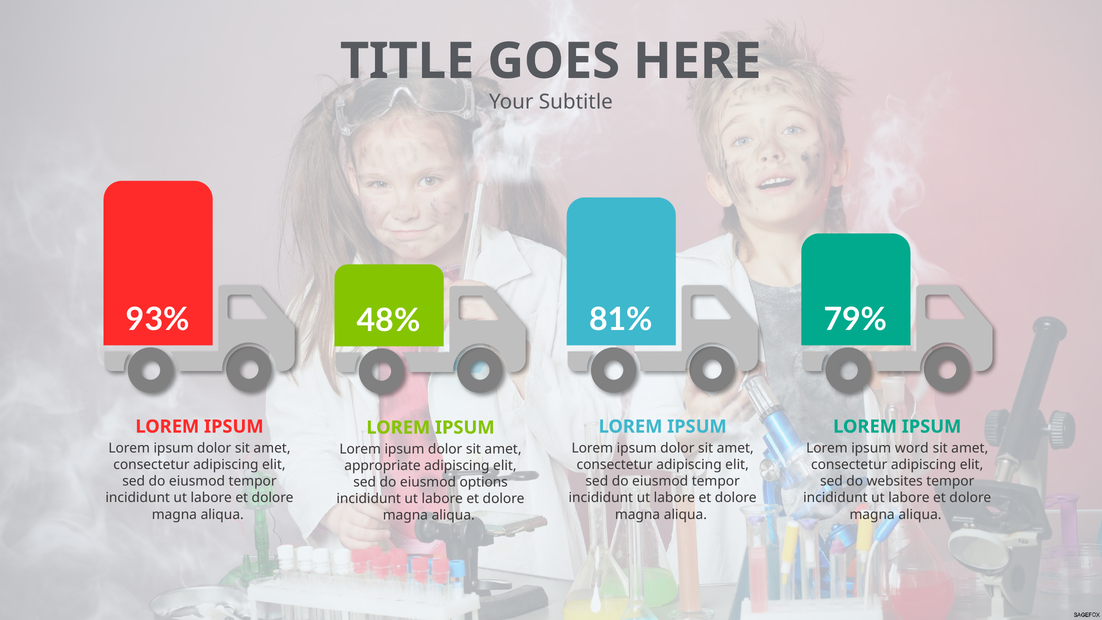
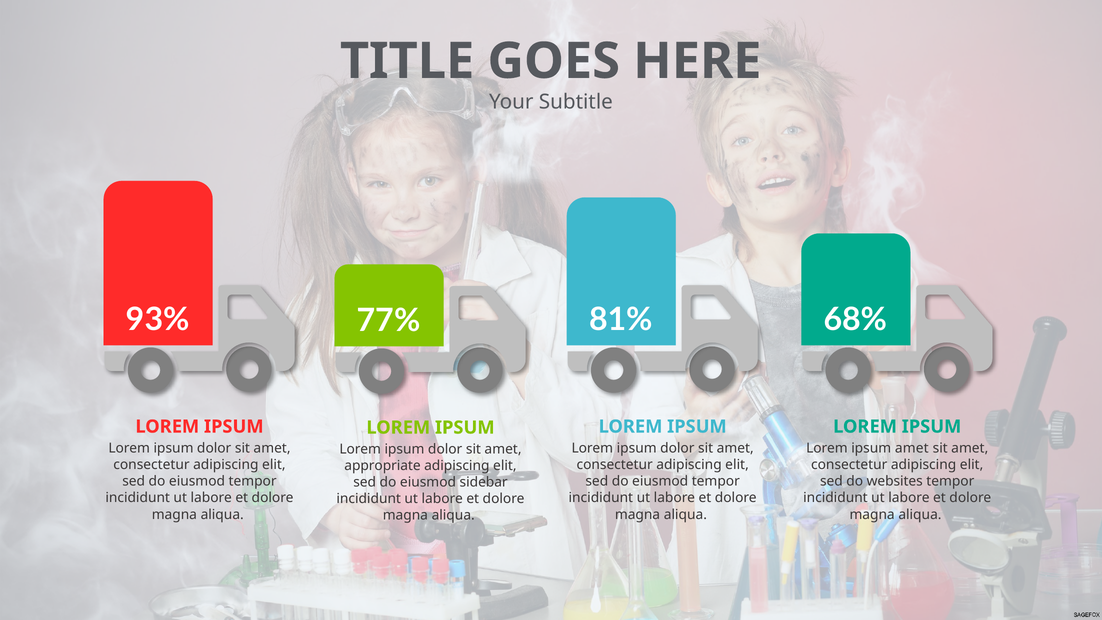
79%: 79% -> 68%
48%: 48% -> 77%
ipsum word: word -> amet
options: options -> sidebar
